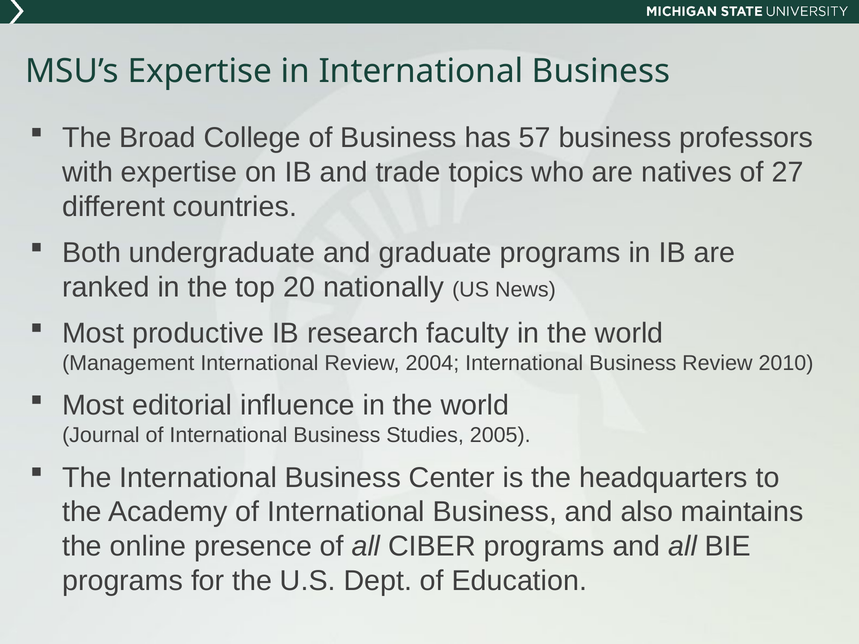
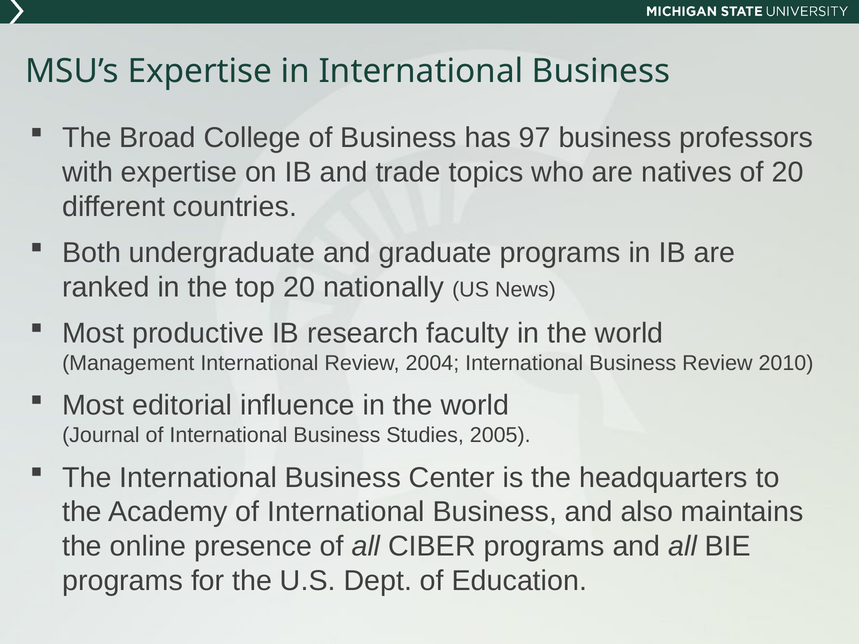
57: 57 -> 97
of 27: 27 -> 20
